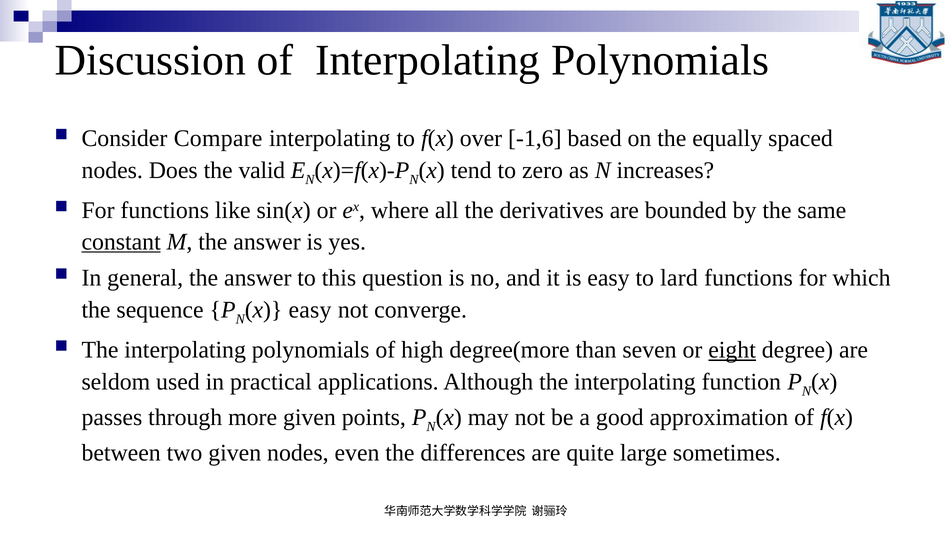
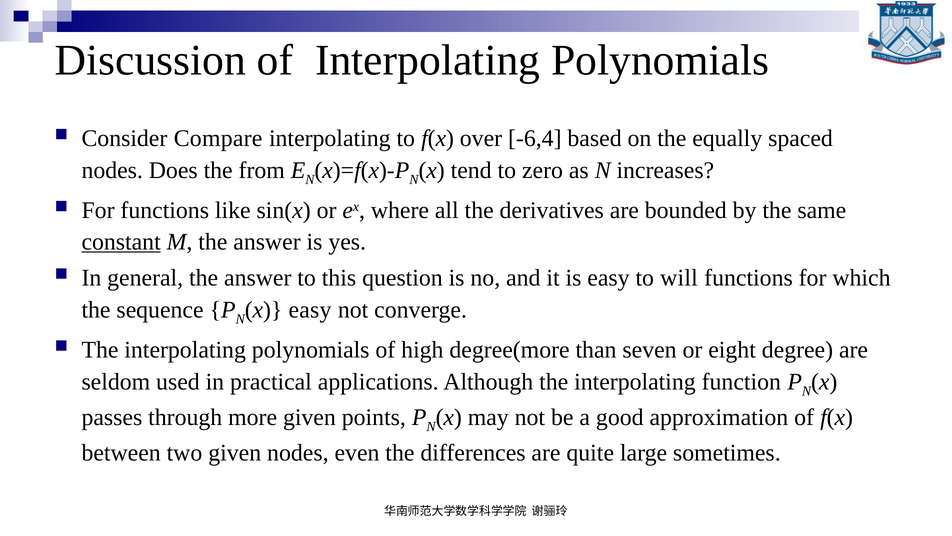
-1,6: -1,6 -> -6,4
valid: valid -> from
lard: lard -> will
eight underline: present -> none
